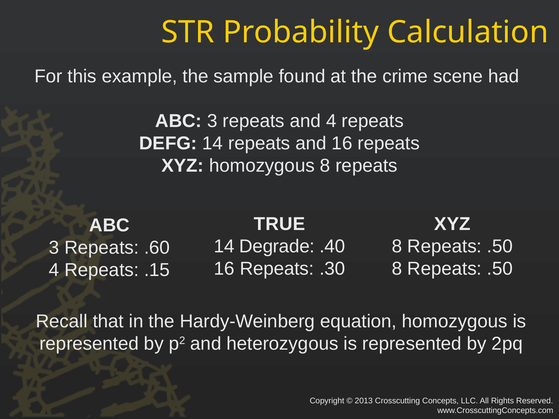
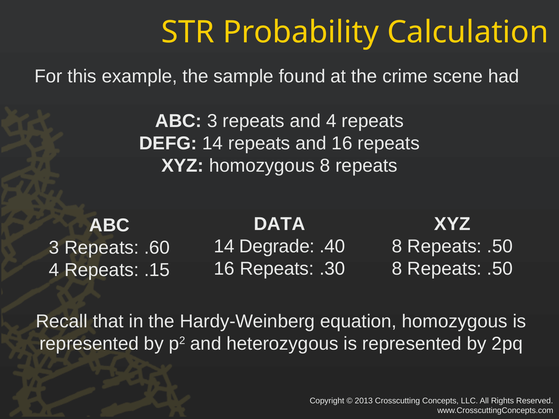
TRUE: TRUE -> DATA
